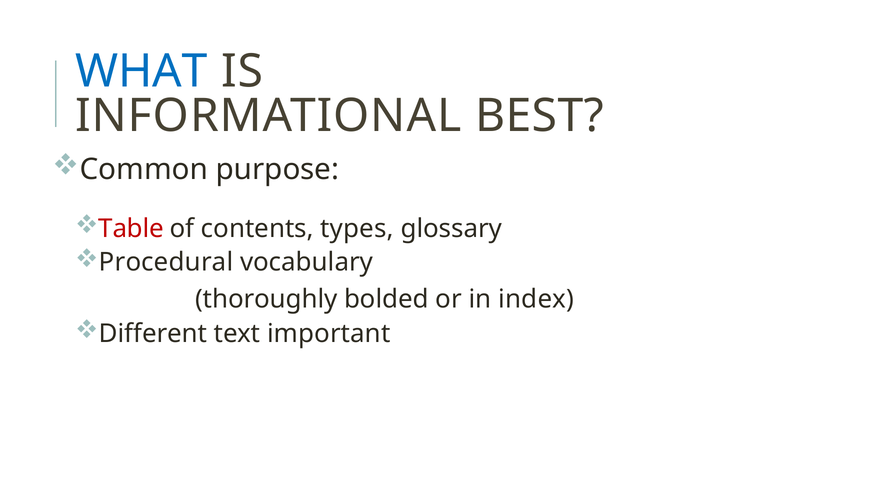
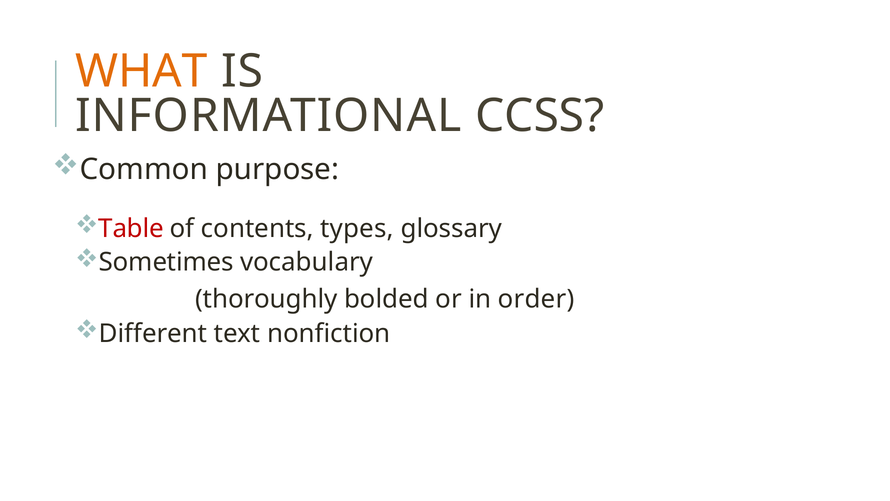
WHAT colour: blue -> orange
BEST: BEST -> CCSS
Procedural: Procedural -> Sometimes
index: index -> order
important: important -> nonfiction
